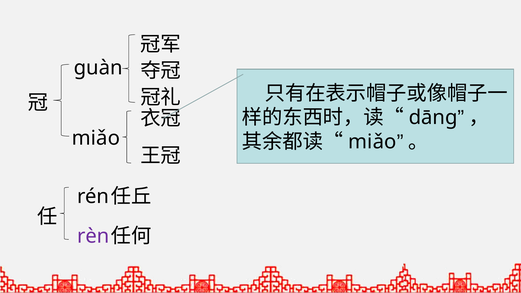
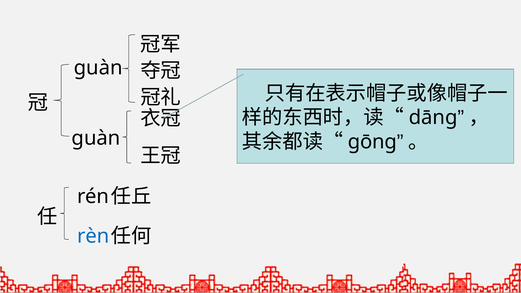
miǎo at (96, 138): miǎo -> guàn
miǎo at (372, 142): miǎo -> gōng
rèn colour: purple -> blue
